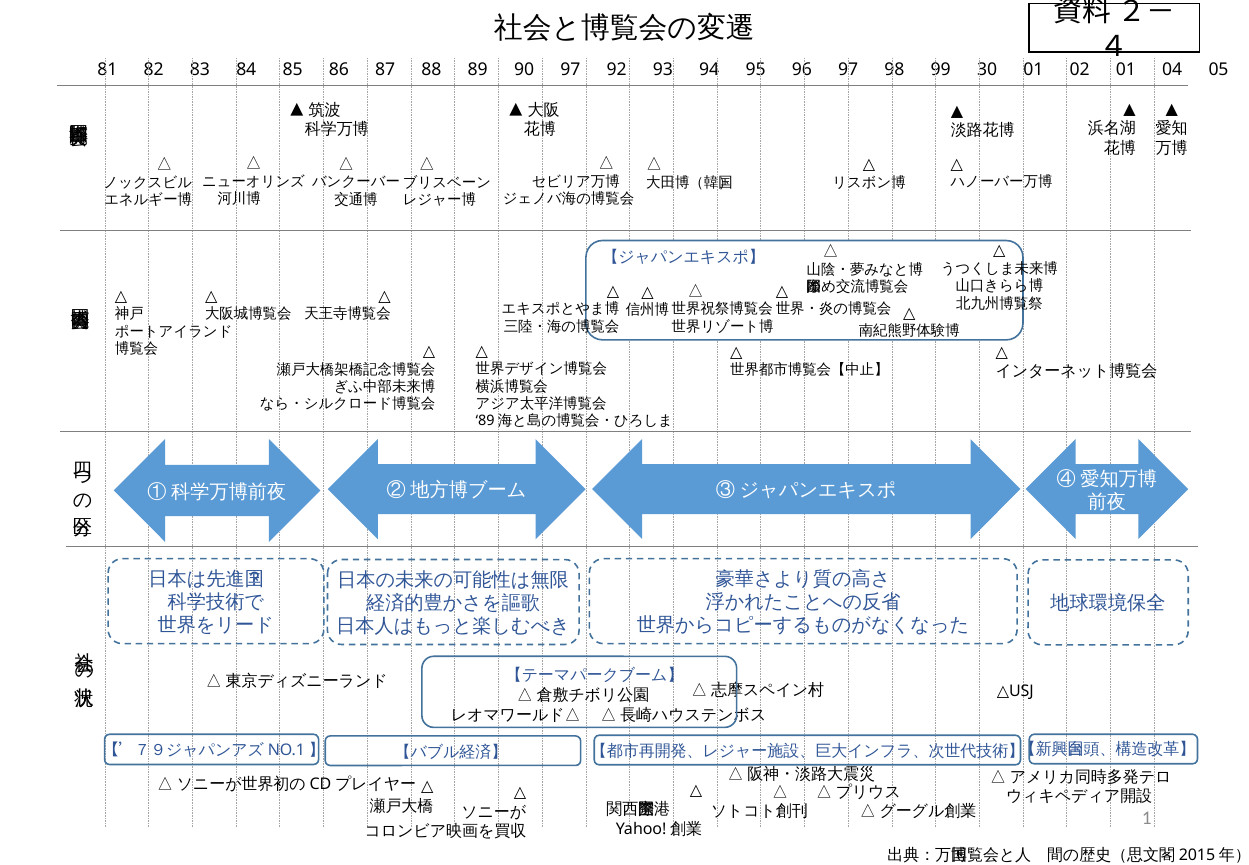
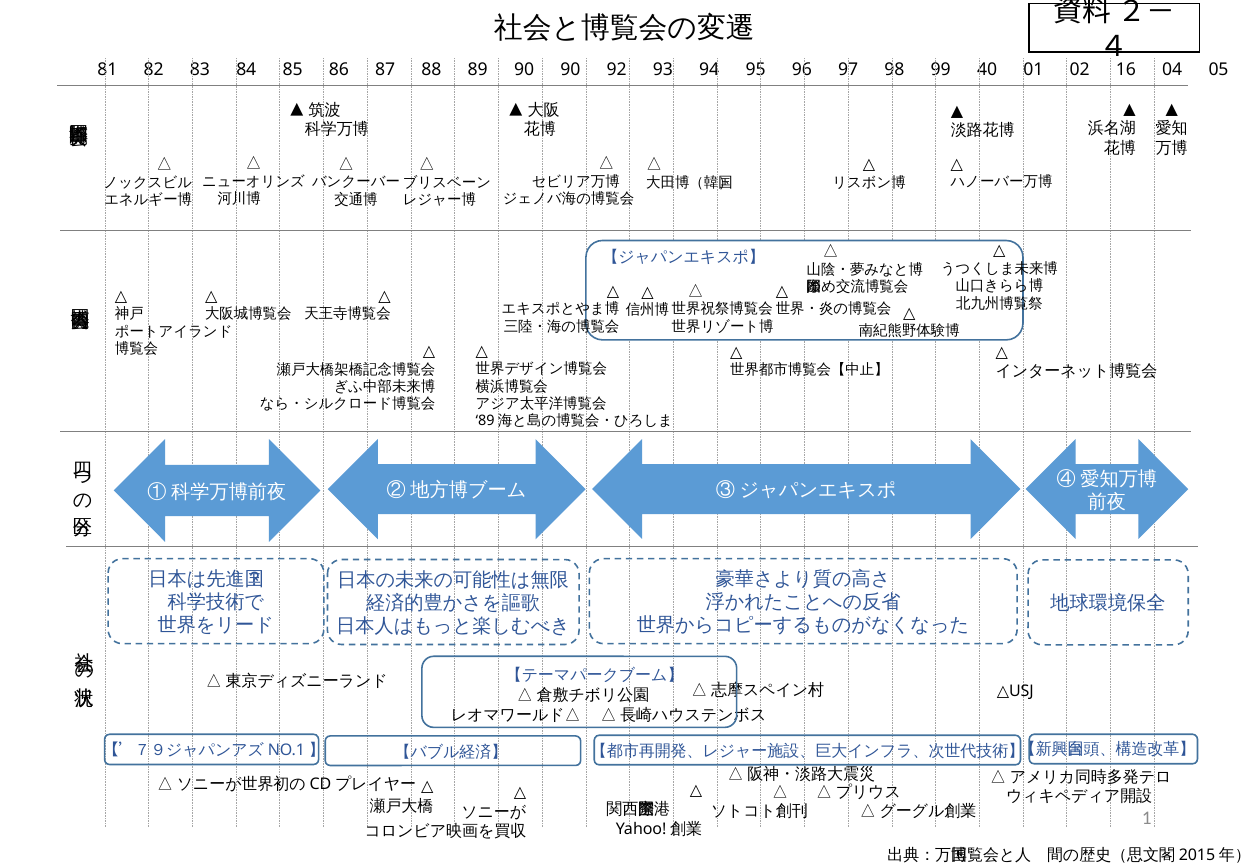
90 97: 97 -> 90
30: 30 -> 40
02 01: 01 -> 16
